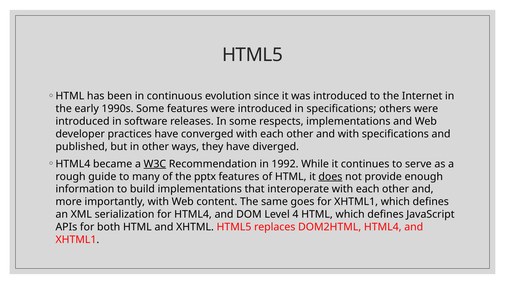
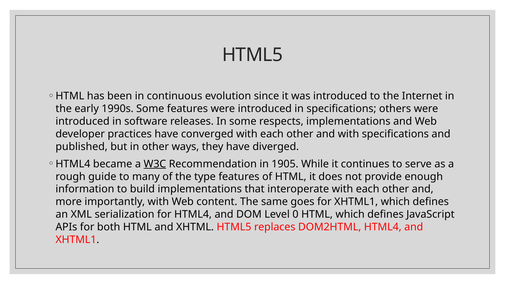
1992: 1992 -> 1905
pptx: pptx -> type
does underline: present -> none
4: 4 -> 0
